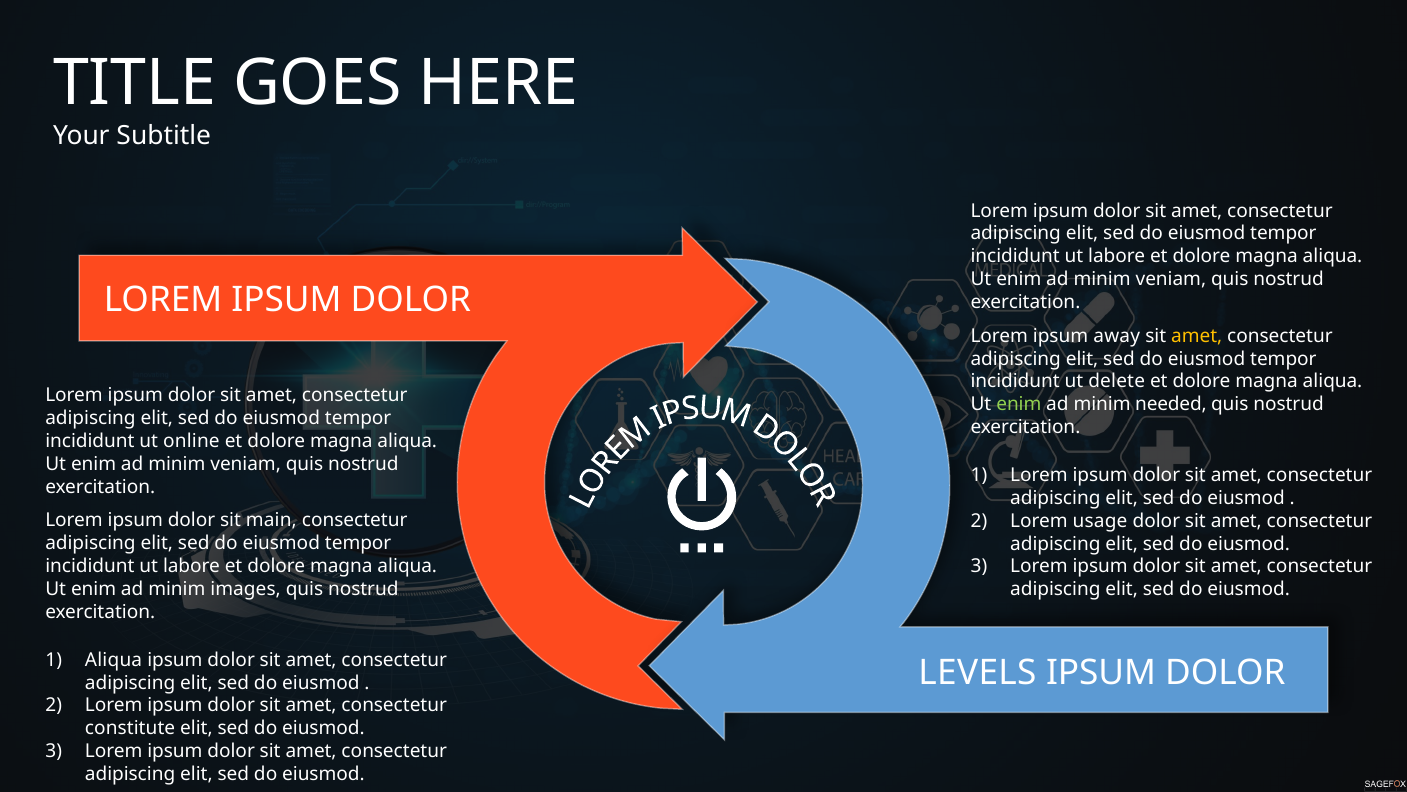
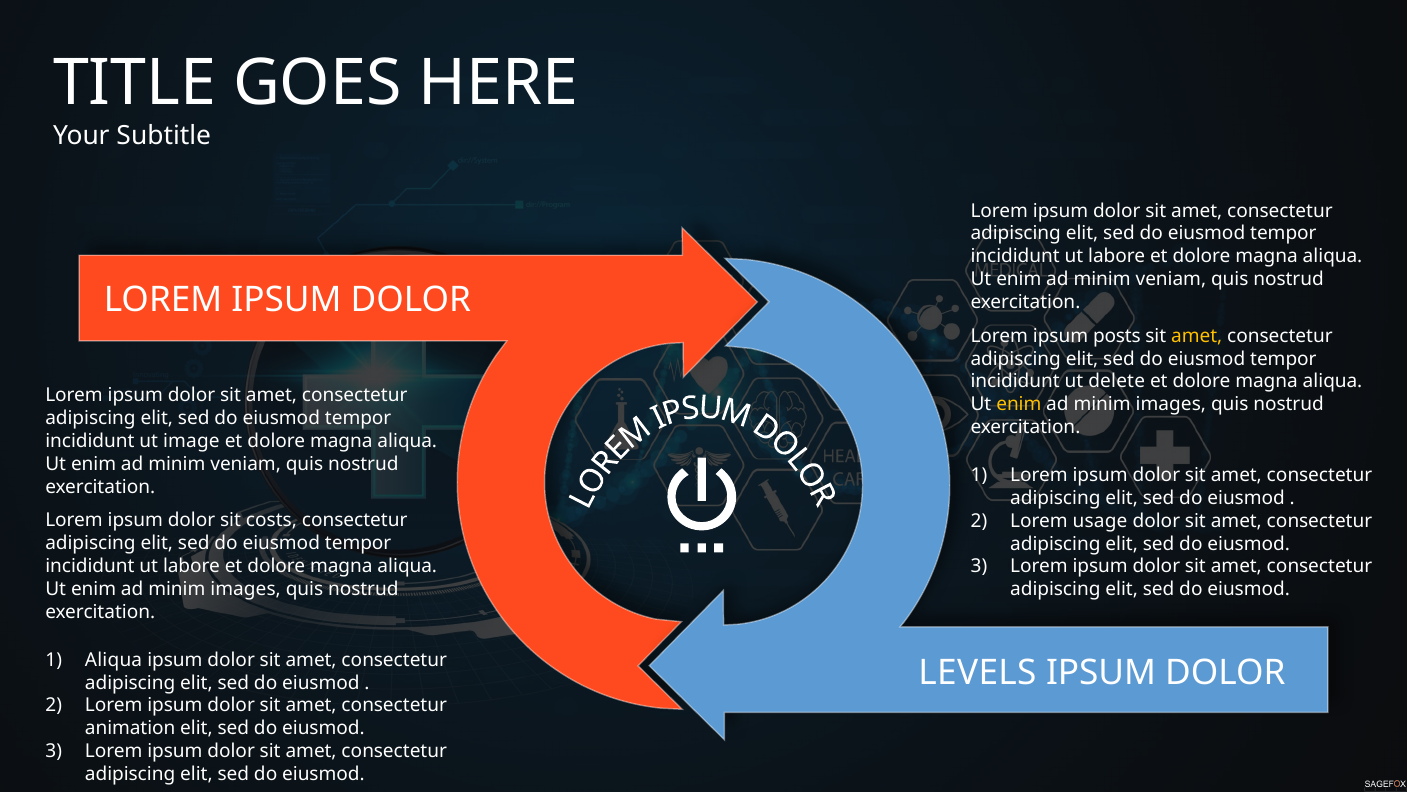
away: away -> posts
enim at (1019, 404) colour: light green -> yellow
needed at (1171, 404): needed -> images
online: online -> image
main: main -> costs
constitute: constitute -> animation
